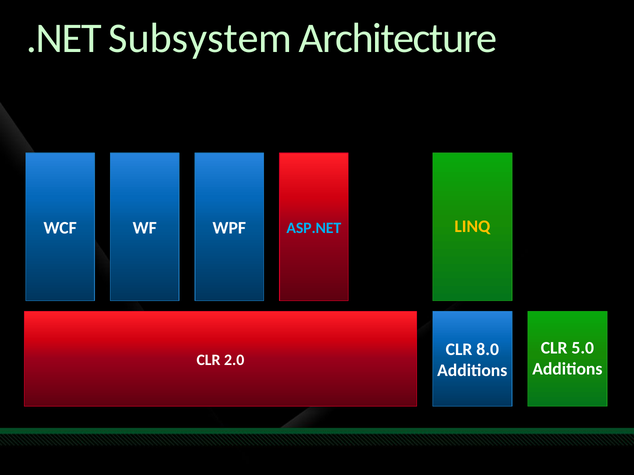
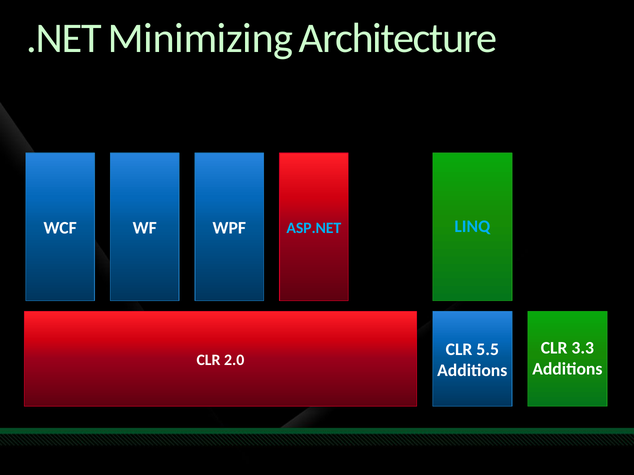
Subsystem: Subsystem -> Minimizing
LINQ colour: yellow -> light blue
5.0: 5.0 -> 3.3
8.0: 8.0 -> 5.5
